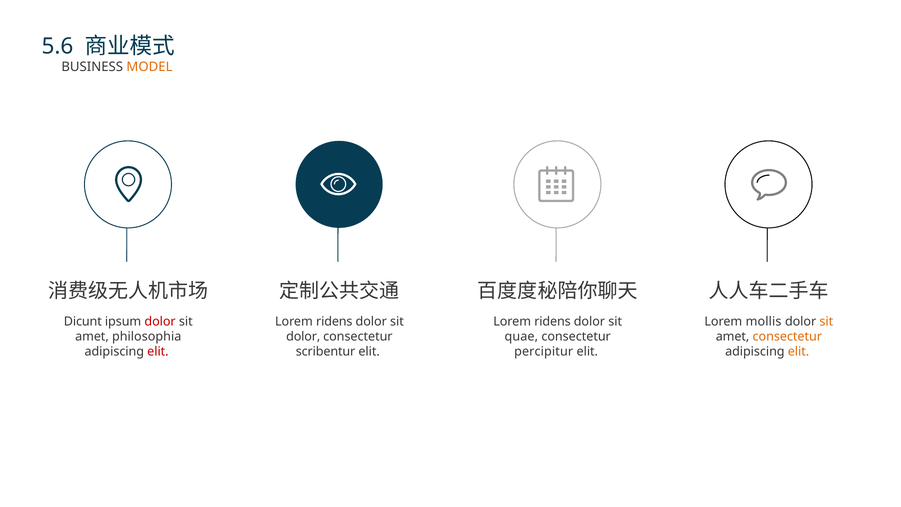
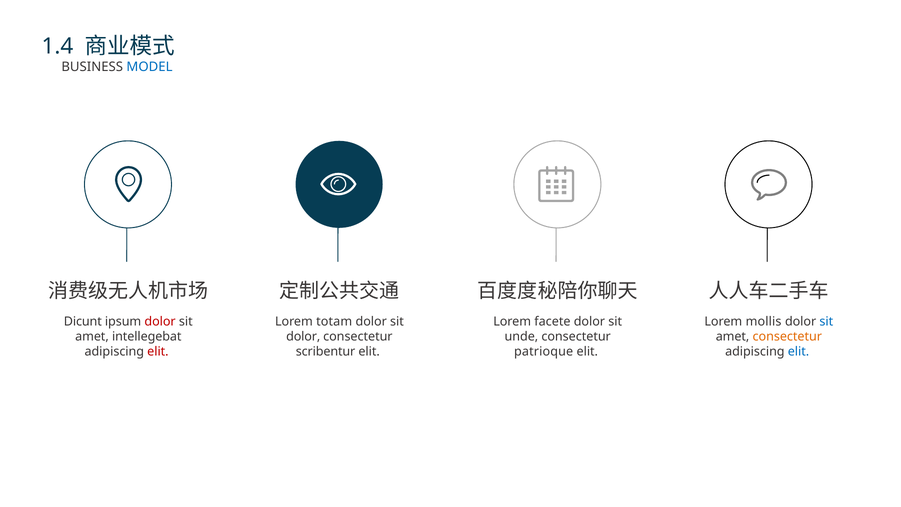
5.6: 5.6 -> 1.4
MODEL colour: orange -> blue
ridens at (334, 321): ridens -> totam
ridens at (553, 321): ridens -> facete
sit at (826, 321) colour: orange -> blue
philosophia: philosophia -> intellegebat
quae: quae -> unde
percipitur: percipitur -> patrioque
elit at (798, 351) colour: orange -> blue
